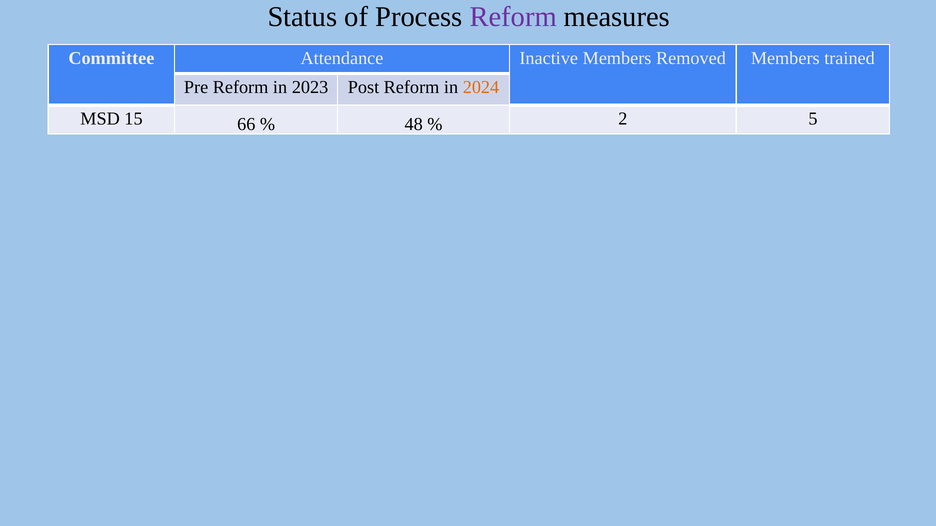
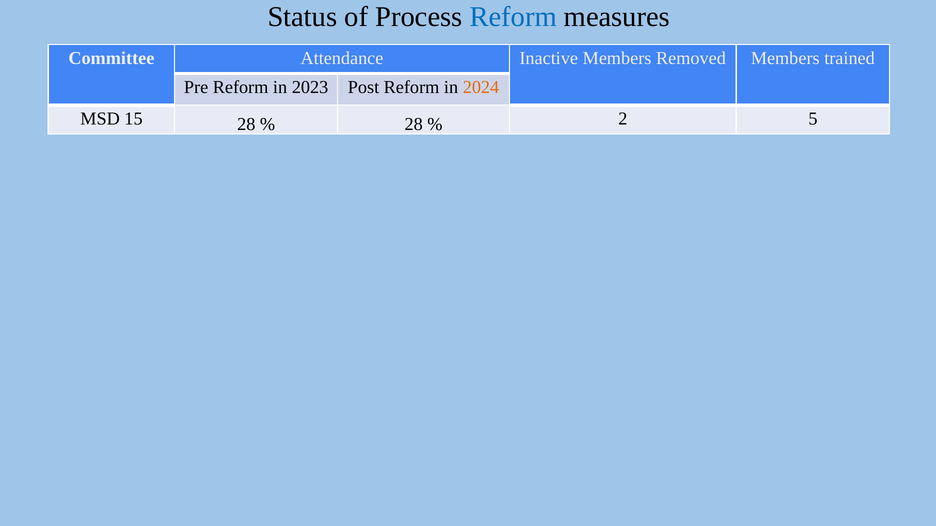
Reform at (513, 17) colour: purple -> blue
15 66: 66 -> 28
48 at (414, 124): 48 -> 28
